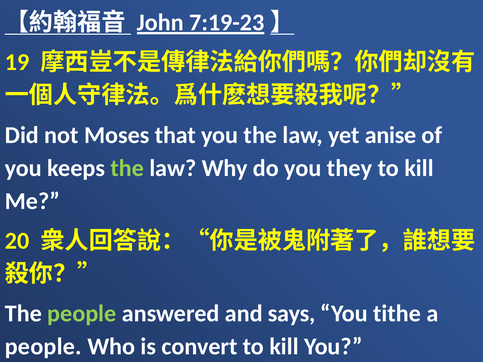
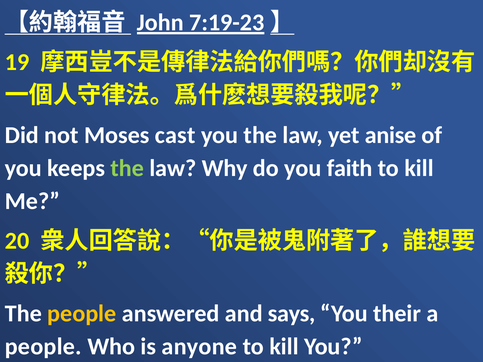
that: that -> cast
they: they -> faith
people at (82, 314) colour: light green -> yellow
tithe: tithe -> their
convert: convert -> anyone
